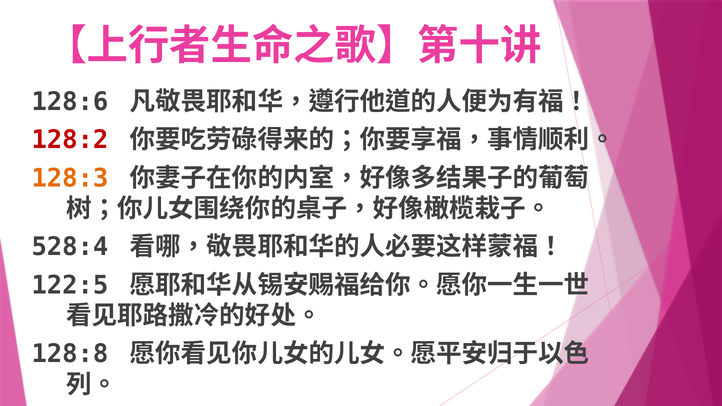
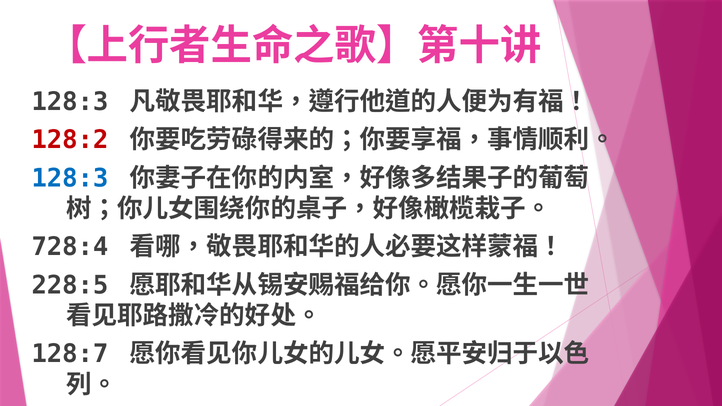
128:6 at (70, 102): 128:6 -> 128:3
128:3 at (70, 178) colour: orange -> blue
528:4: 528:4 -> 728:4
122:5: 122:5 -> 228:5
128:8: 128:8 -> 128:7
